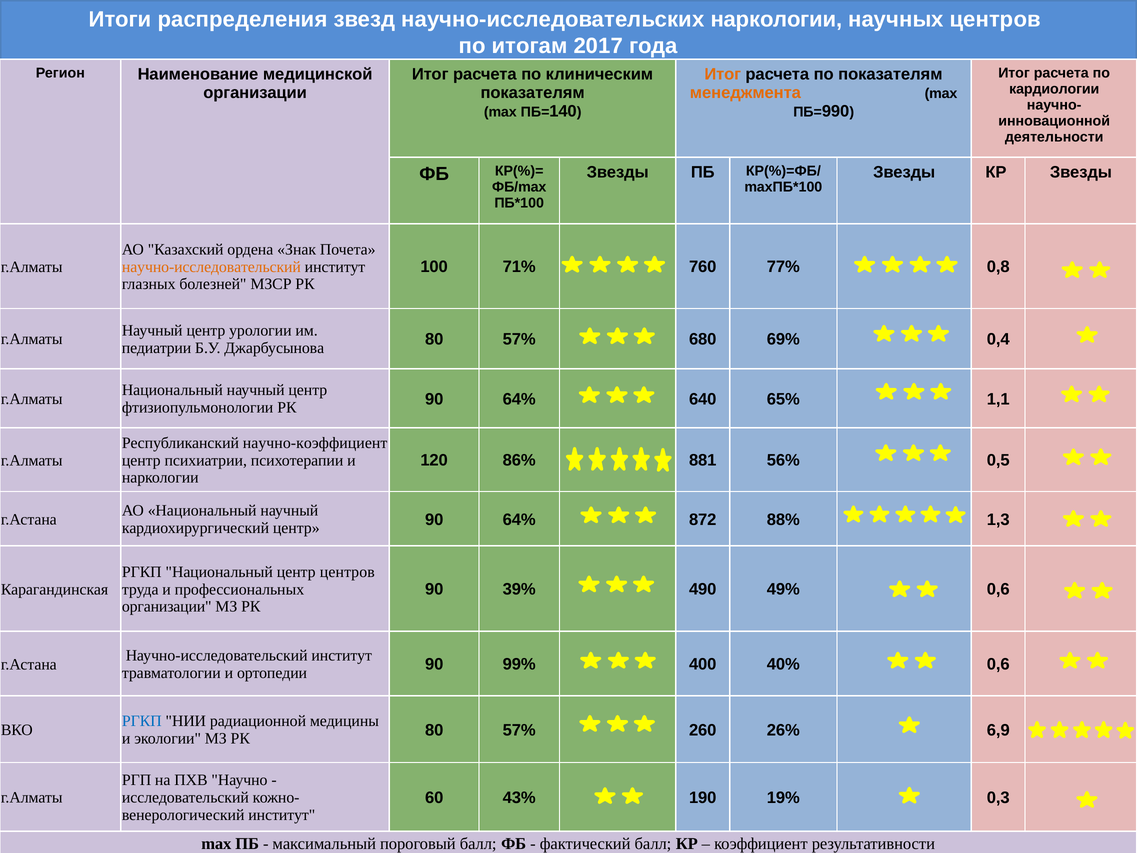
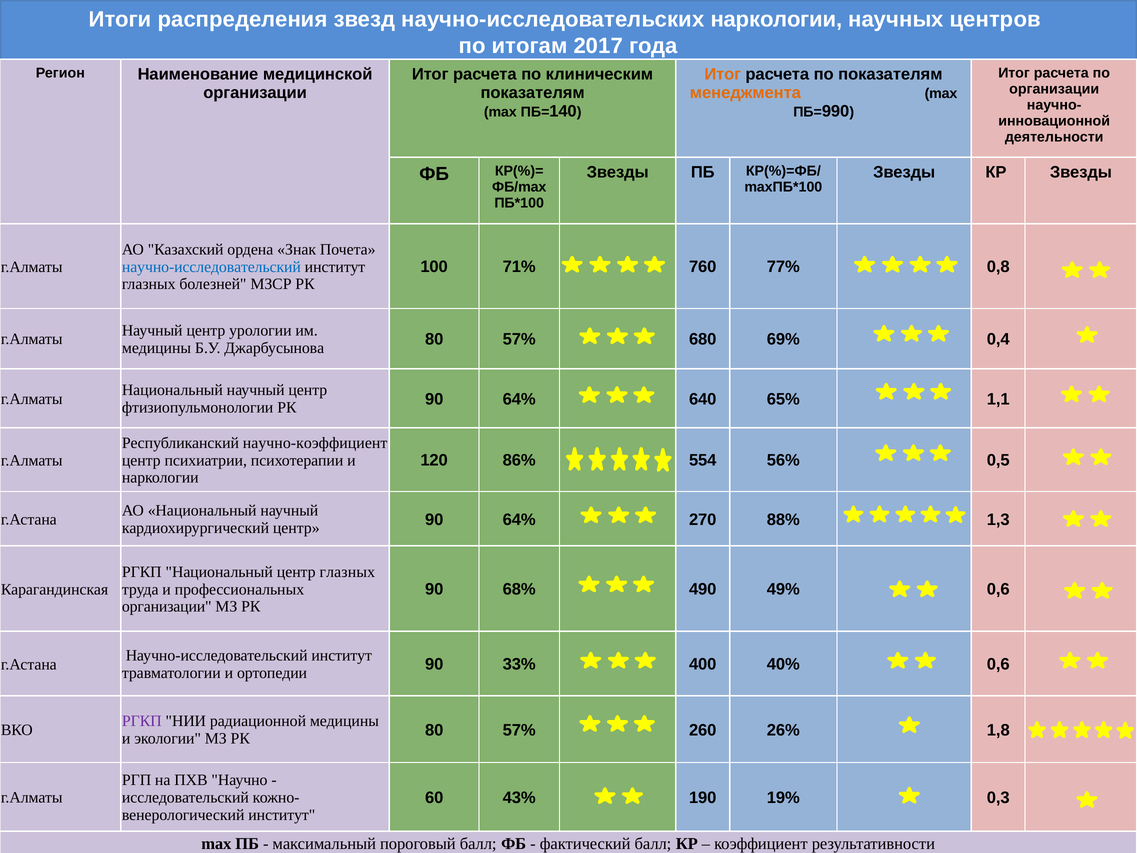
кардиологии at (1054, 89): кардиологии -> организации
научно-исследовательский at (211, 267) colour: orange -> blue
педиатрии at (157, 348): педиатрии -> медицины
881: 881 -> 554
872: 872 -> 270
центр центров: центров -> глазных
39%: 39% -> 68%
99%: 99% -> 33%
РГКП at (142, 721) colour: blue -> purple
6,9: 6,9 -> 1,8
